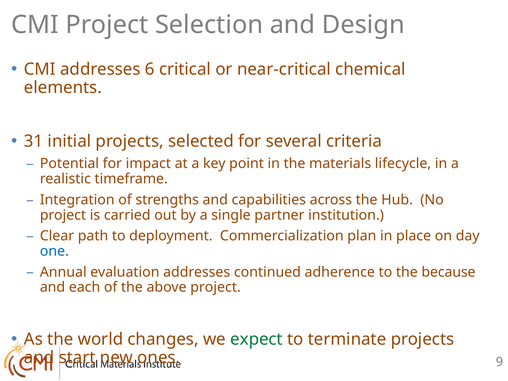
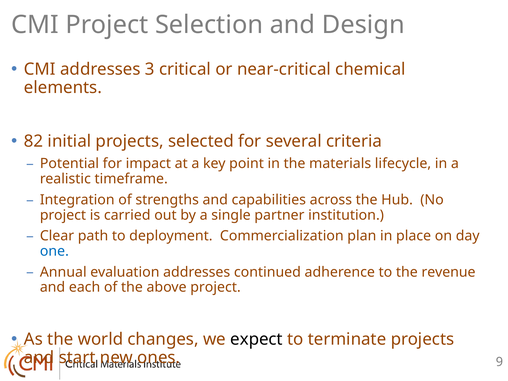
6: 6 -> 3
31: 31 -> 82
because: because -> revenue
expect colour: green -> black
